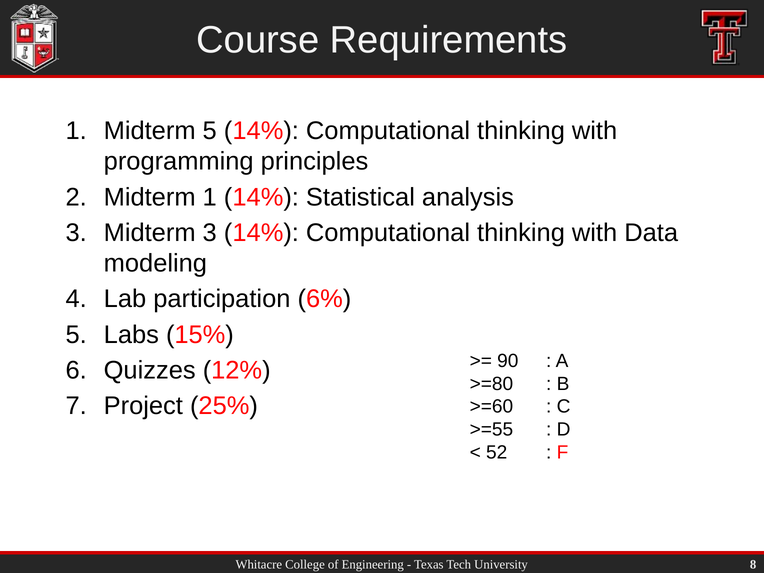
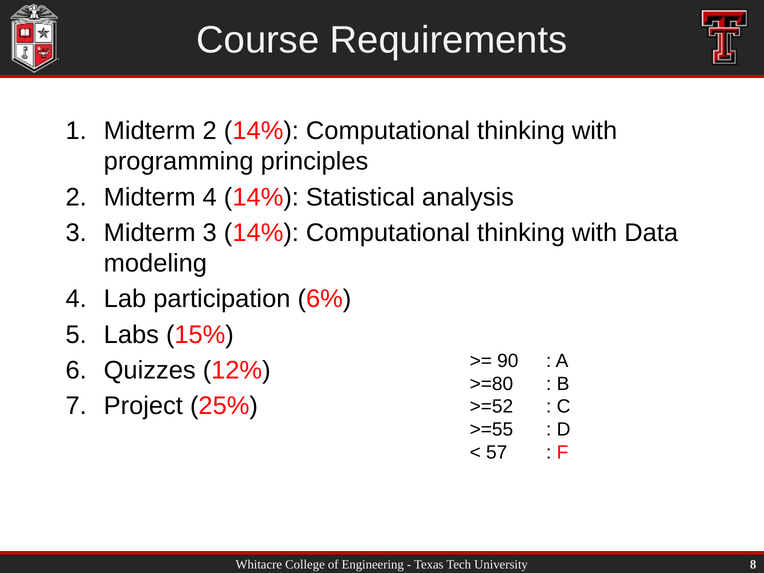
Midterm 5: 5 -> 2
Midterm 1: 1 -> 4
>=60: >=60 -> >=52
52: 52 -> 57
